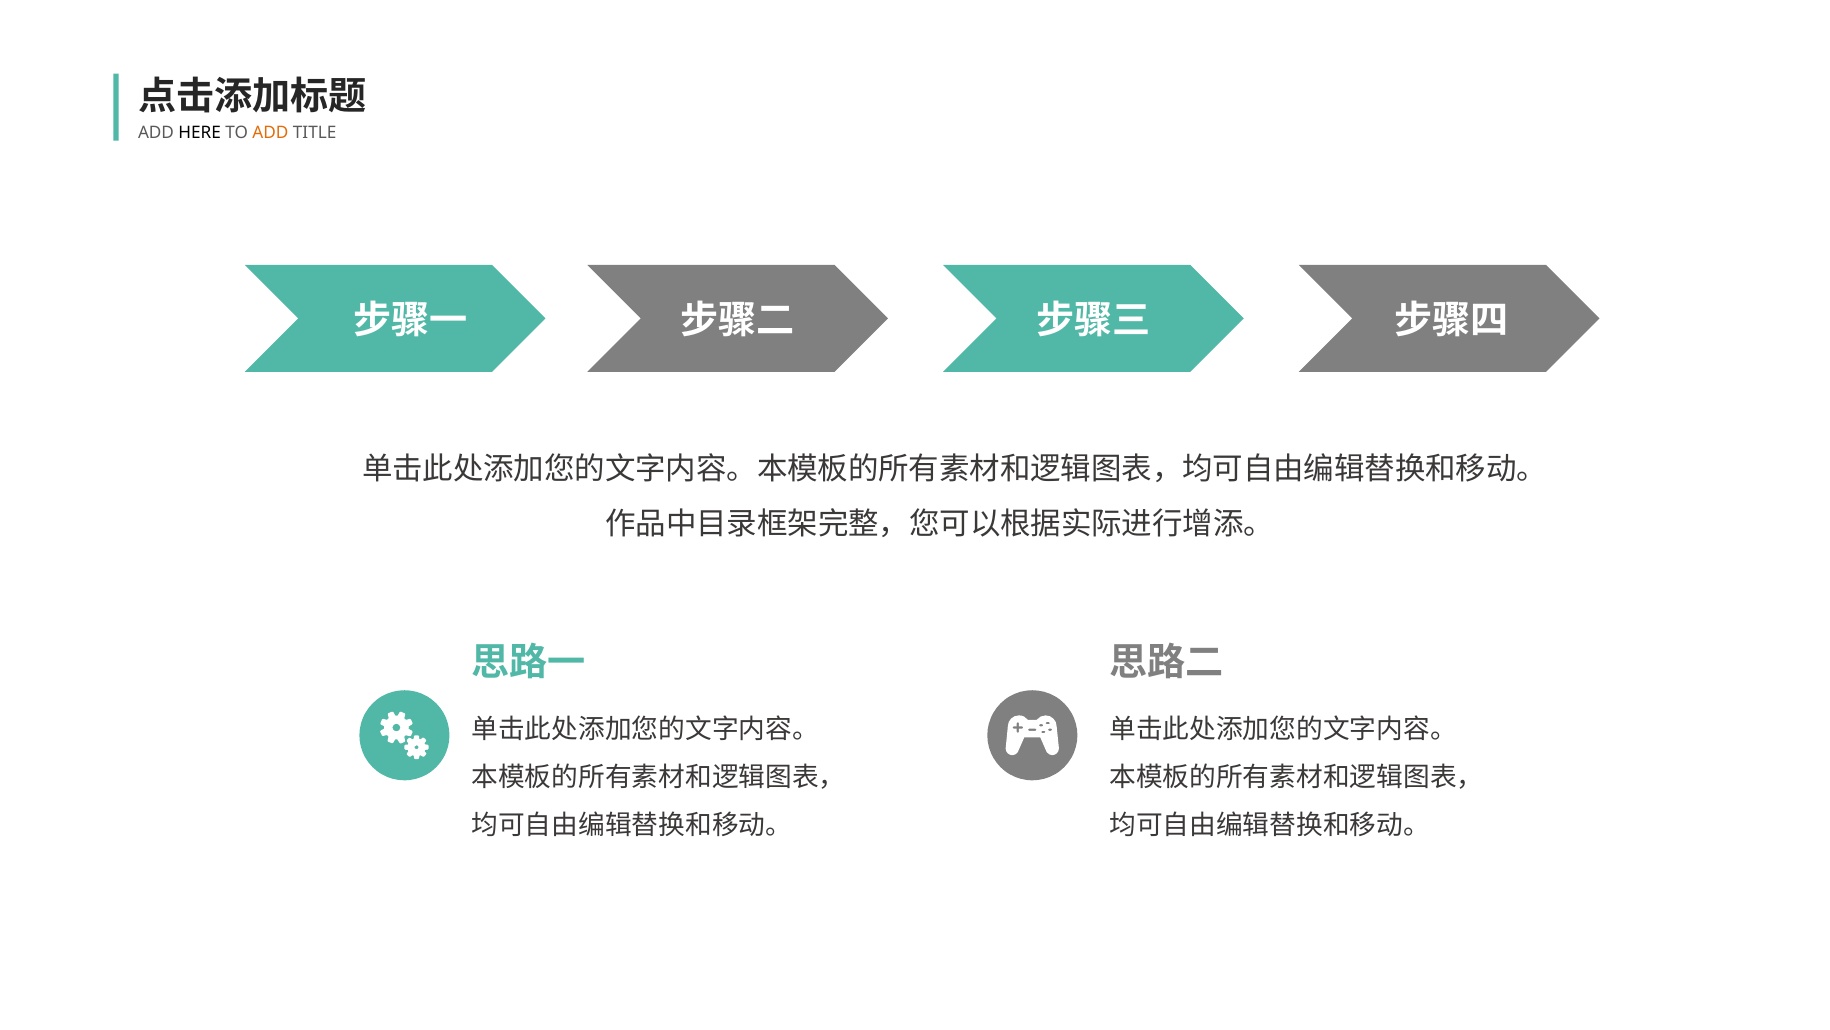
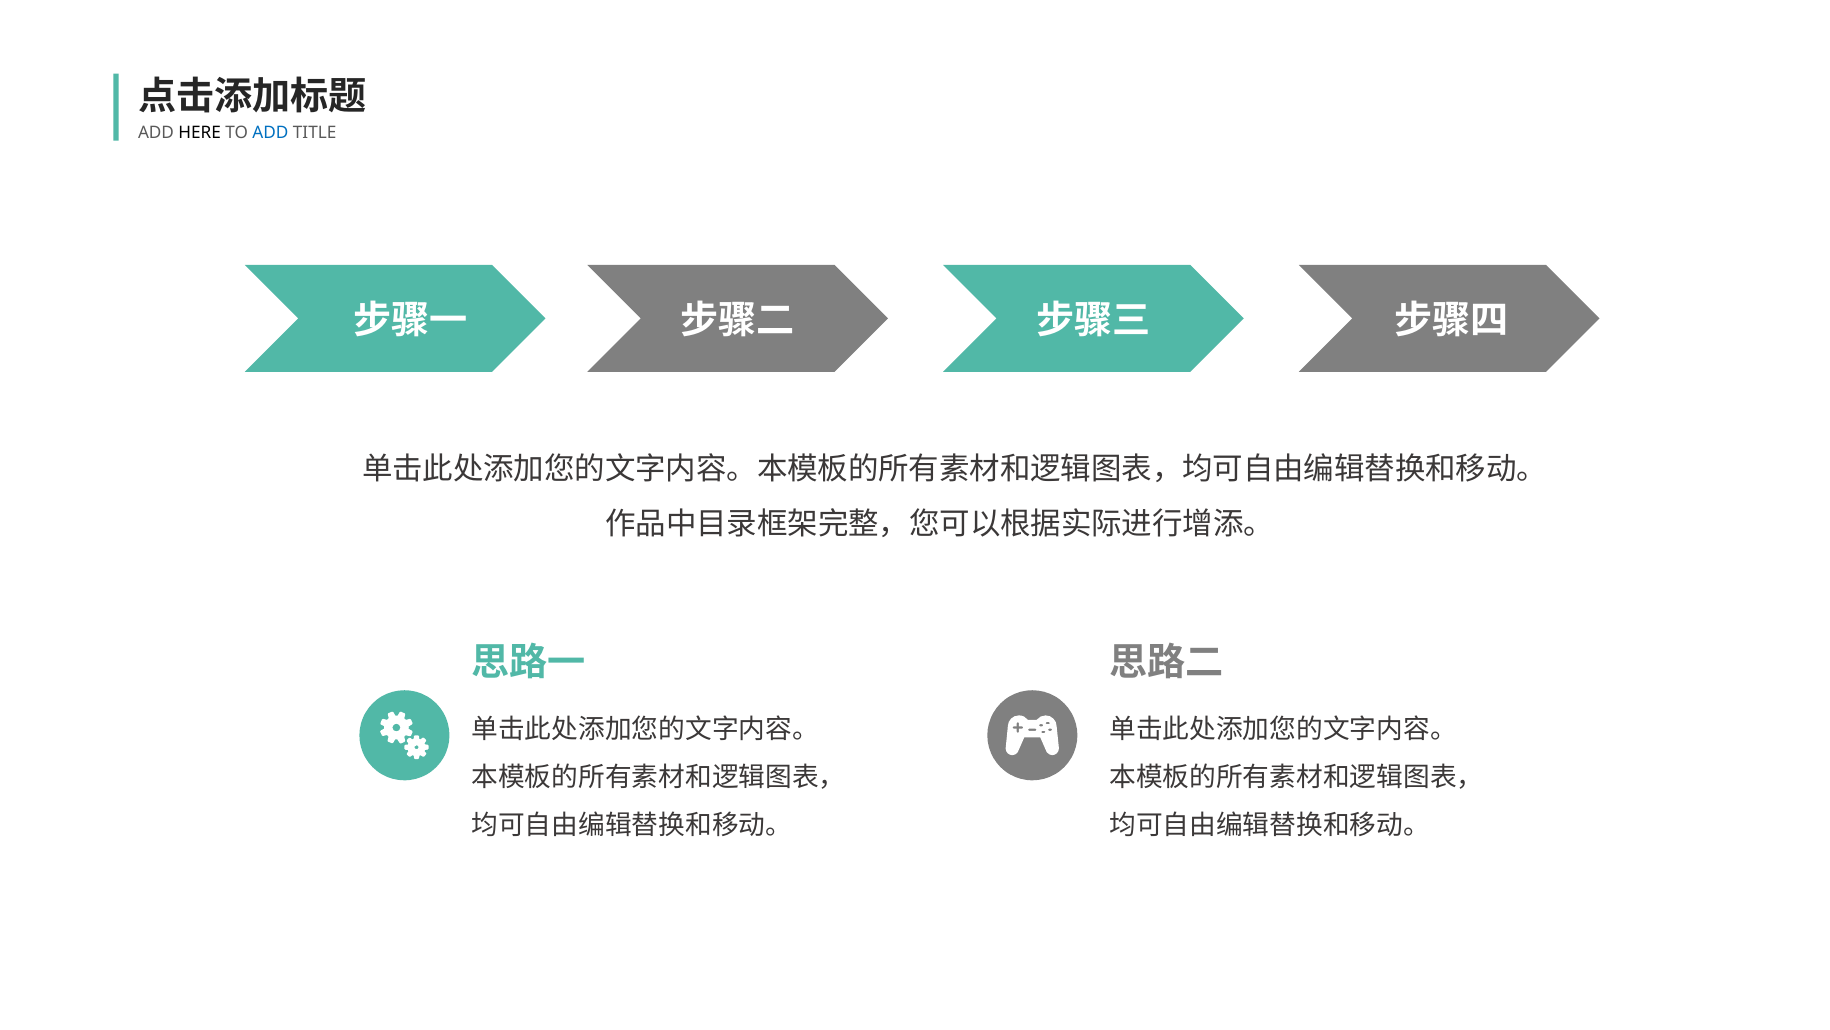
ADD at (270, 133) colour: orange -> blue
